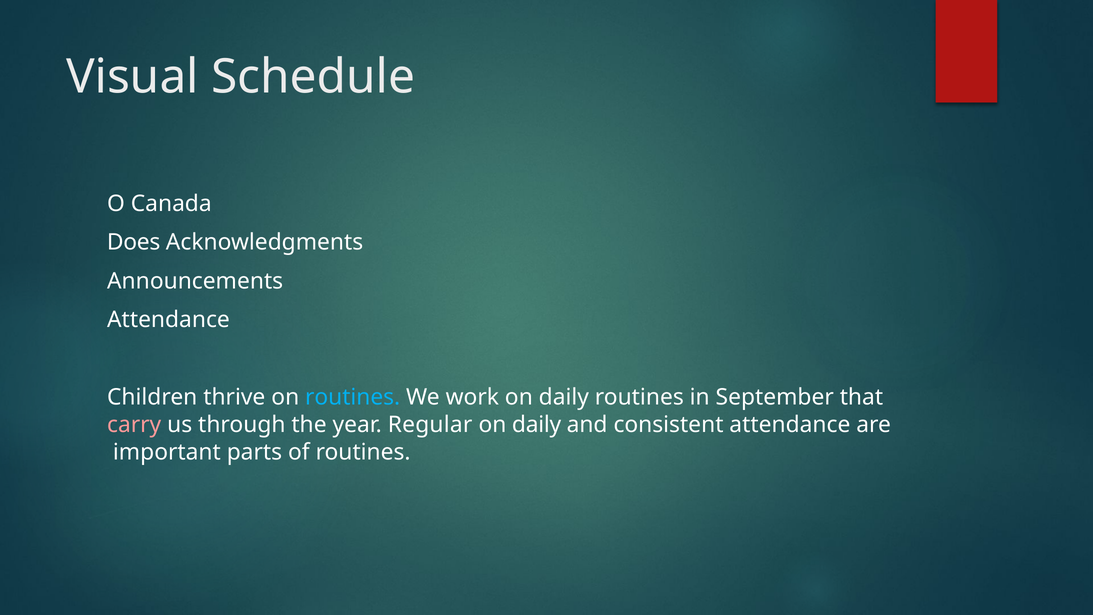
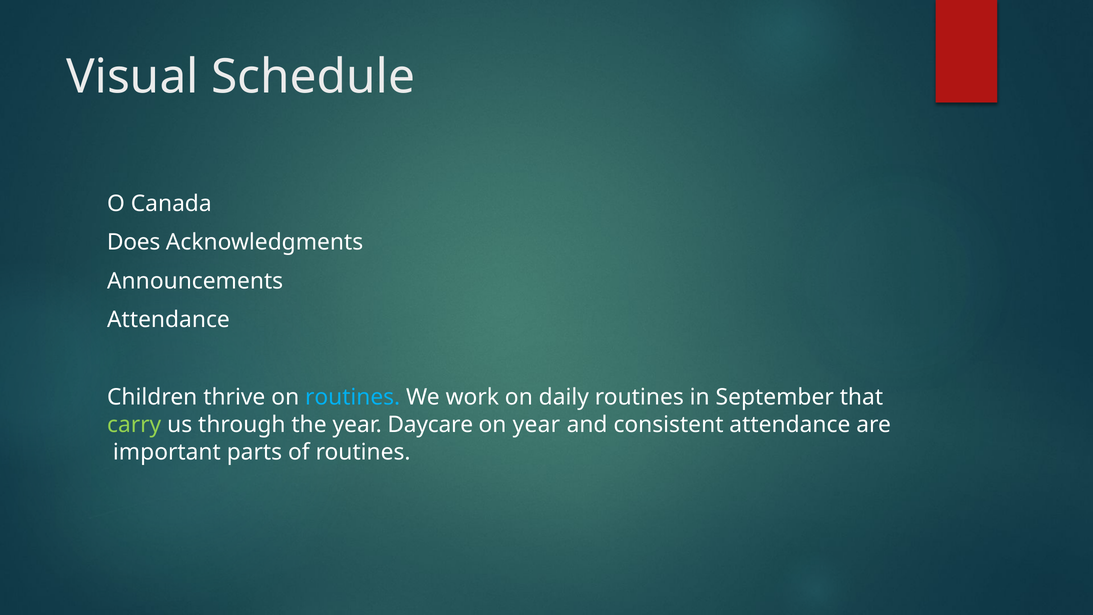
carry colour: pink -> light green
Regular: Regular -> Daycare
daily at (537, 425): daily -> year
